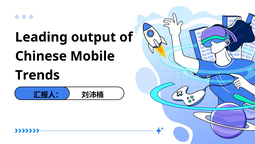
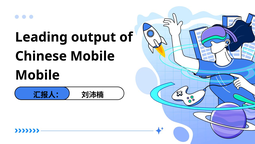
Trends at (37, 75): Trends -> Mobile
